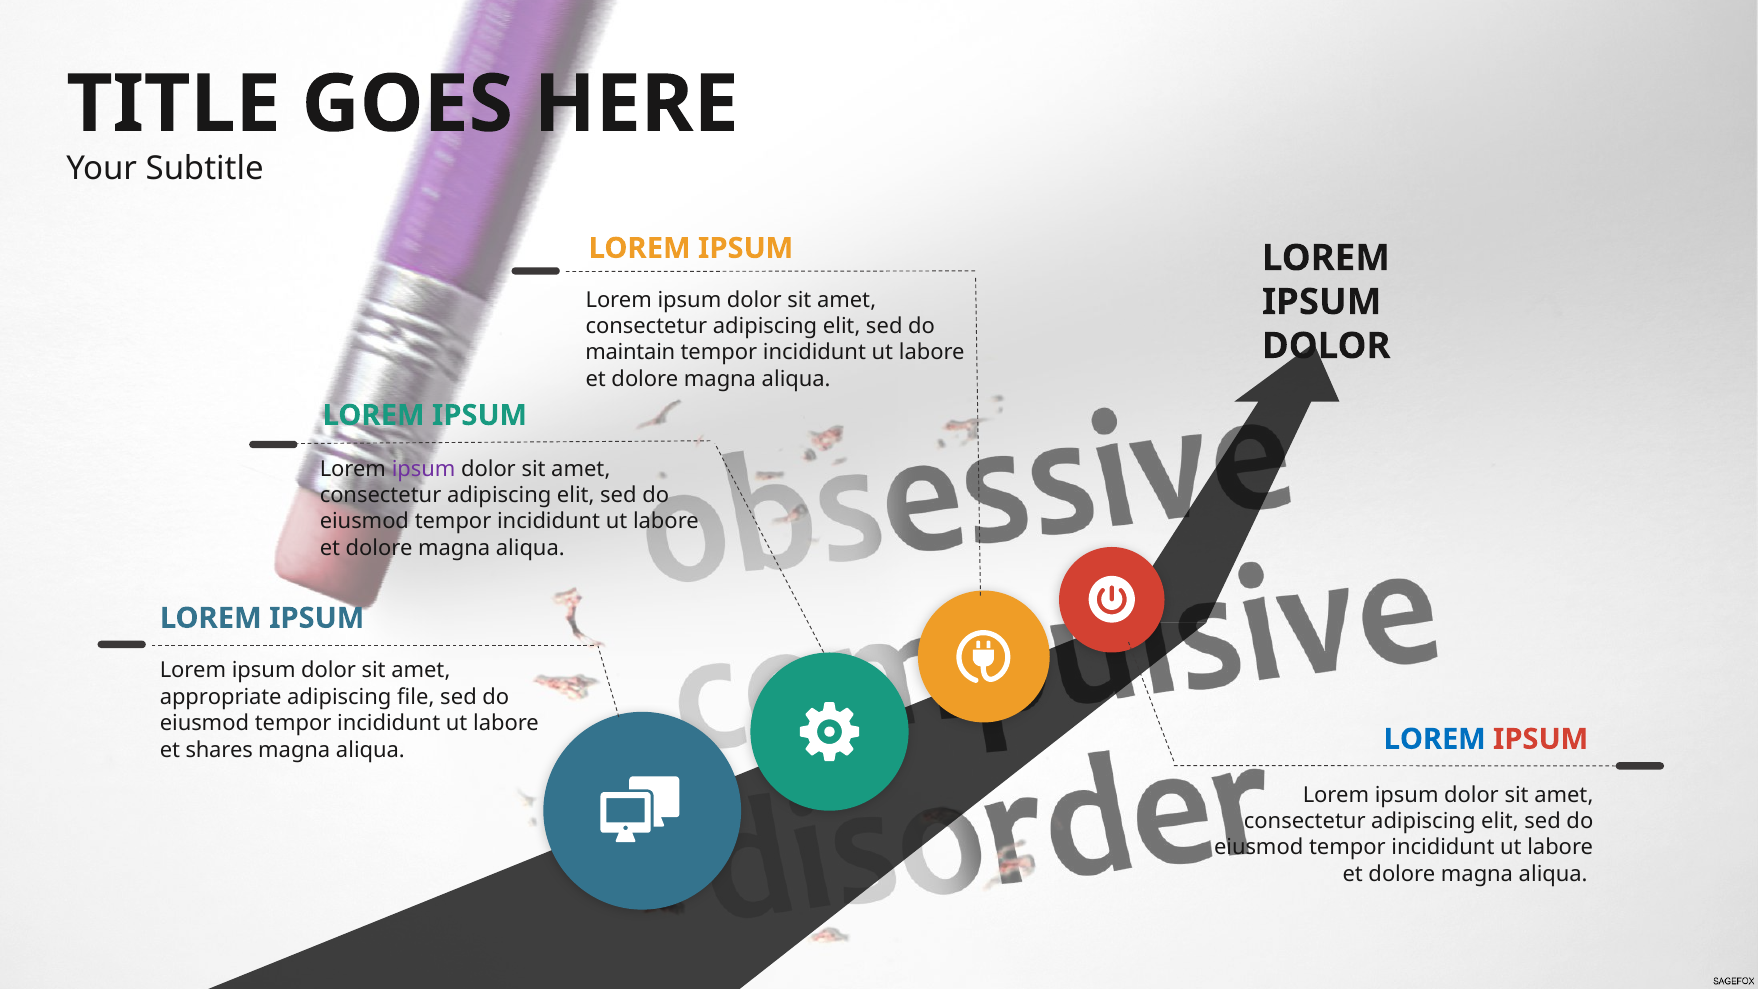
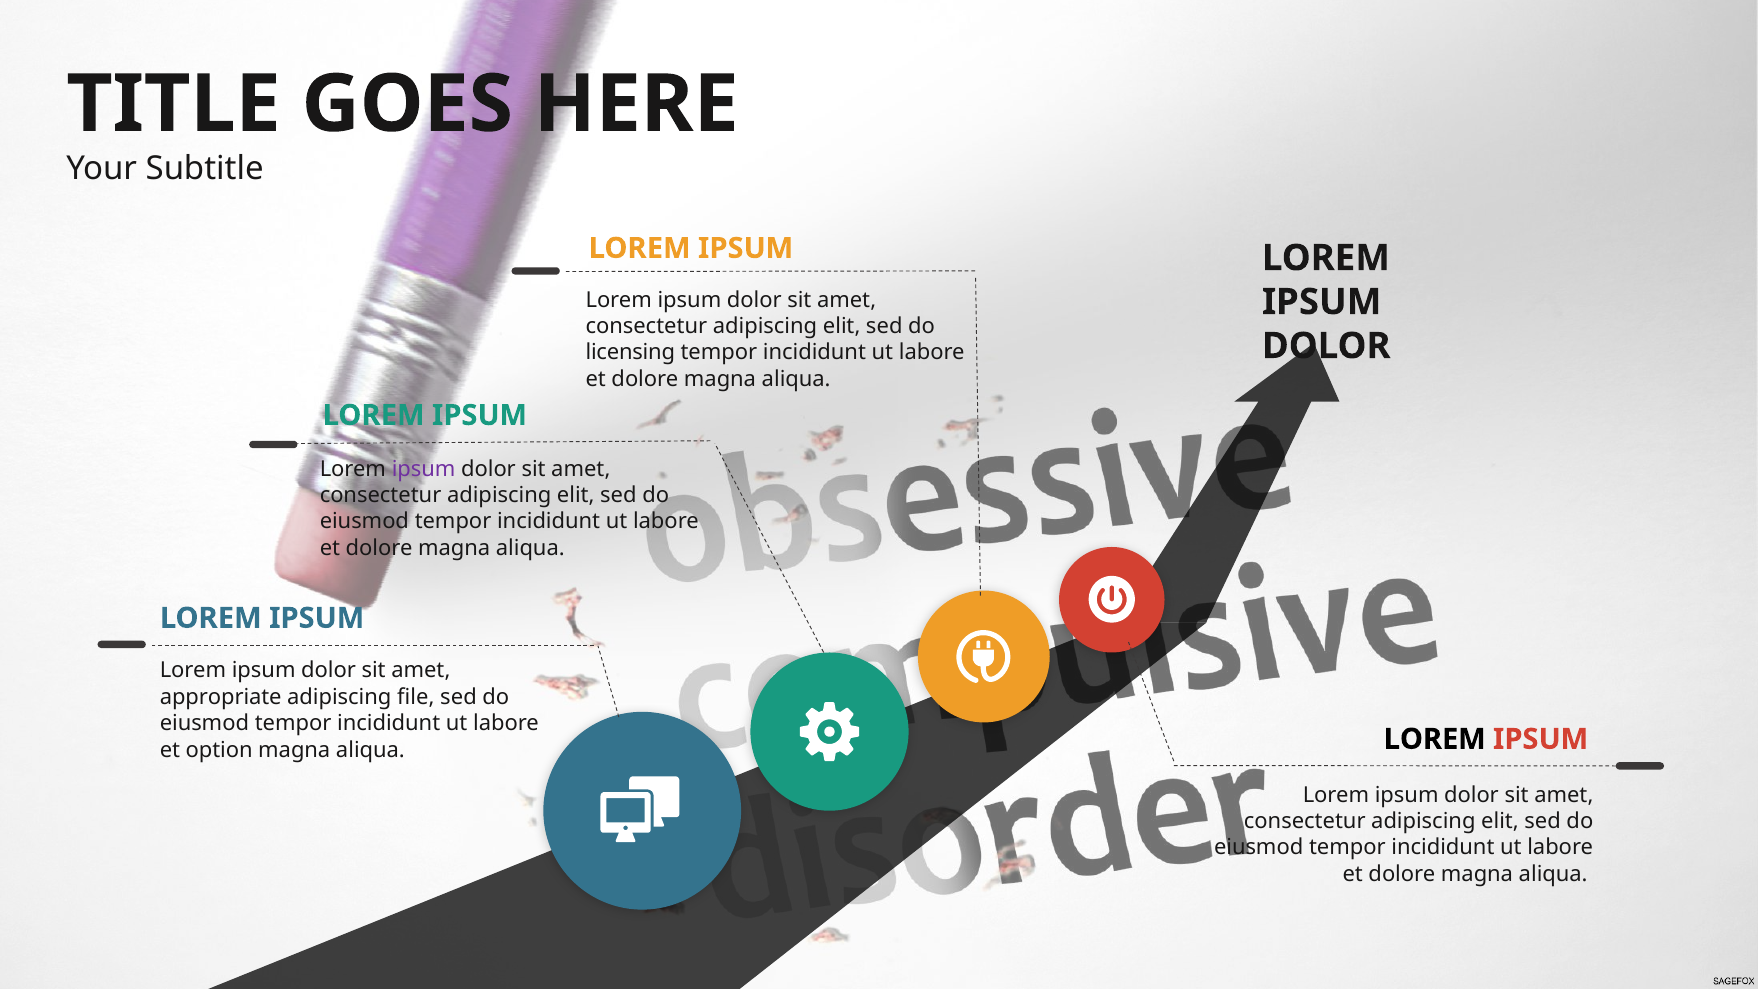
maintain: maintain -> licensing
LOREM at (1435, 739) colour: blue -> black
shares: shares -> option
